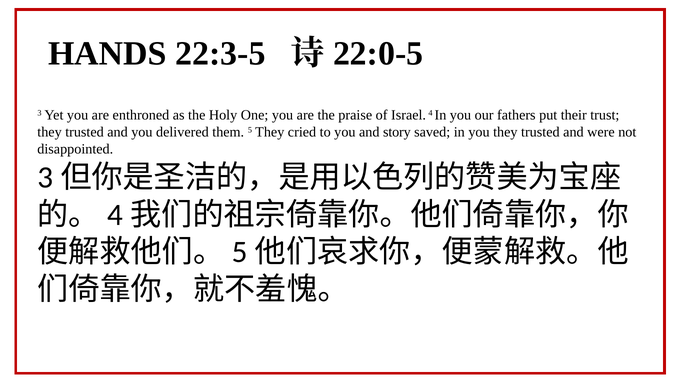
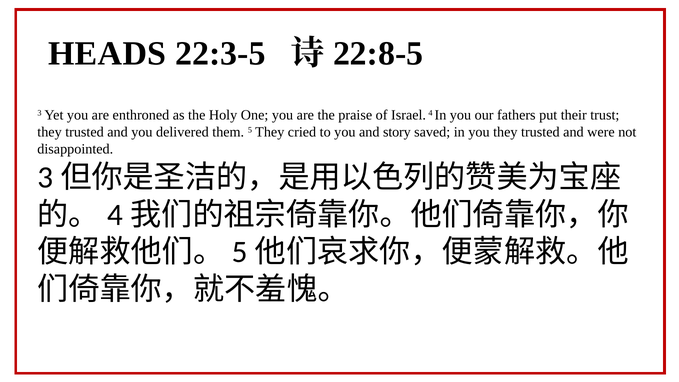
HANDS: HANDS -> HEADS
22:0-5: 22:0-5 -> 22:8-5
